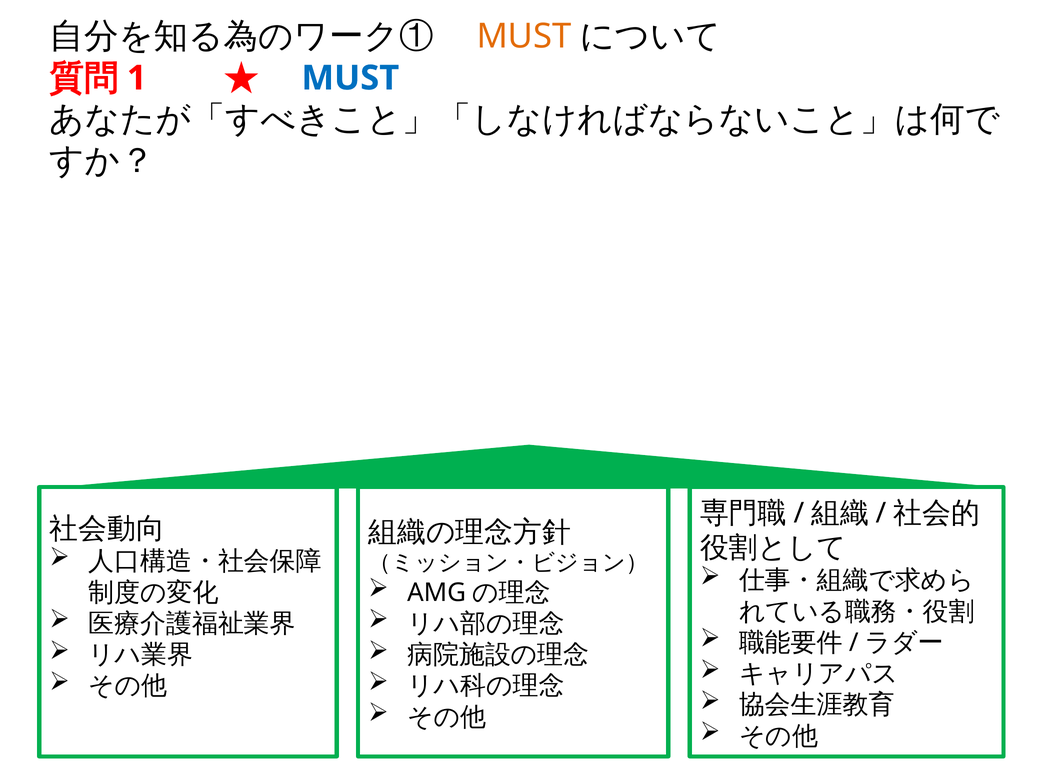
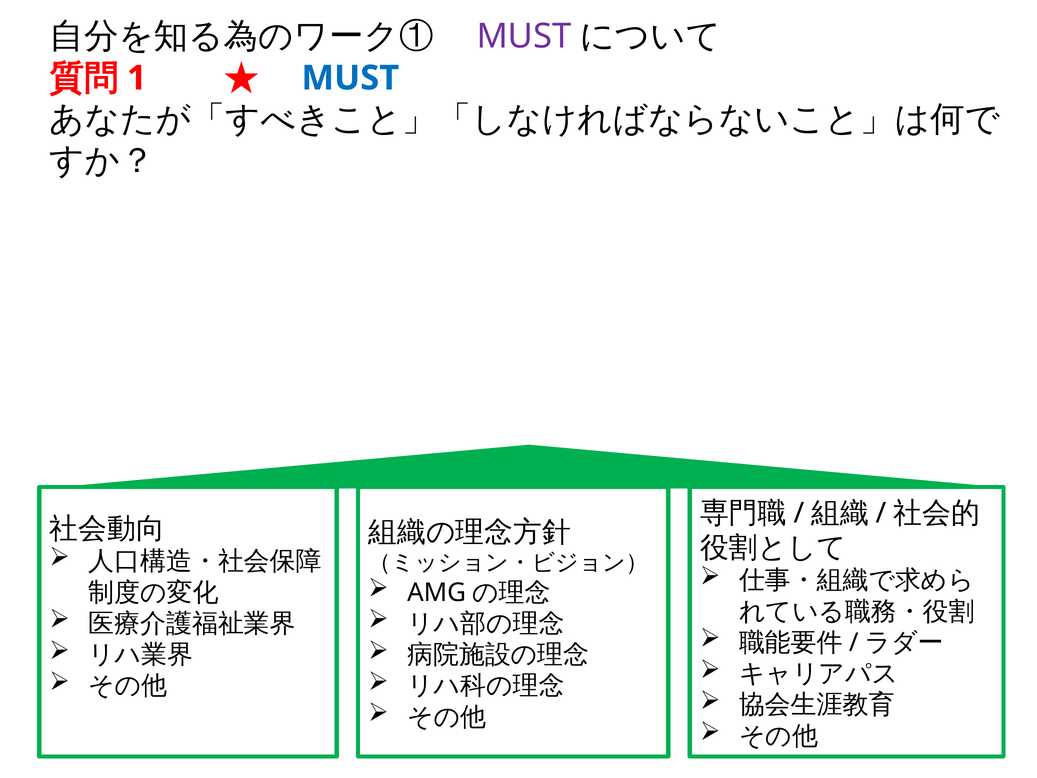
MUST at (524, 37) colour: orange -> purple
